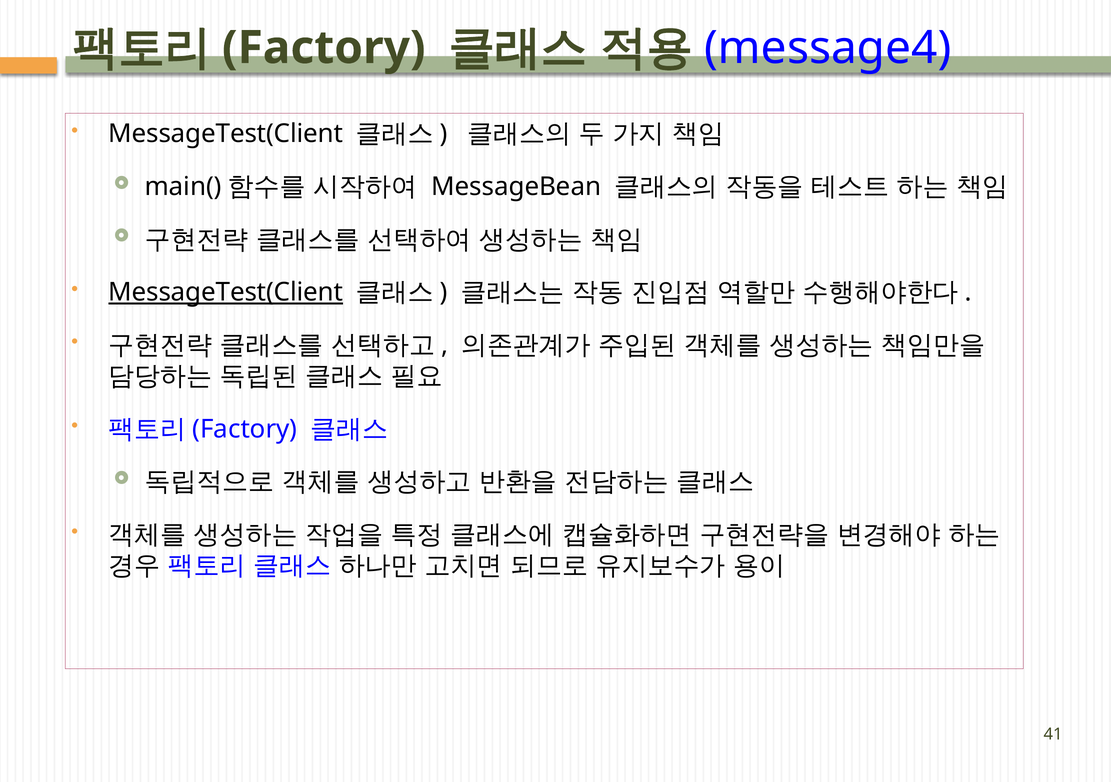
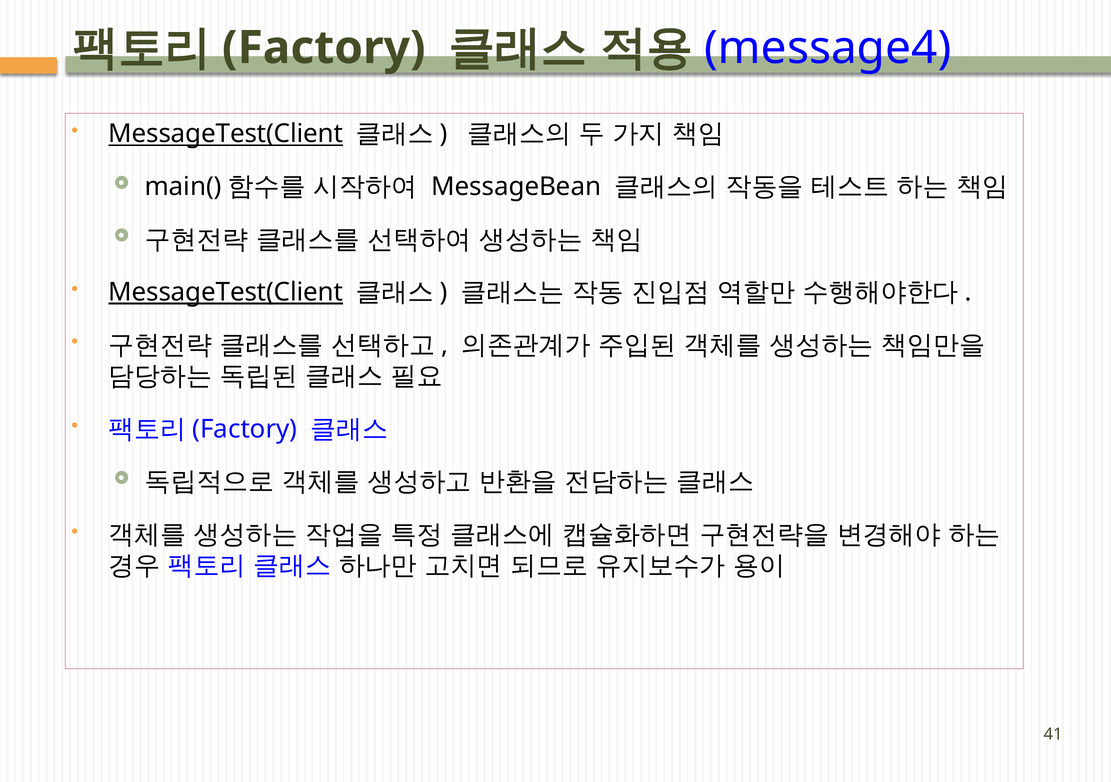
MessageTest(Client at (226, 134) underline: none -> present
